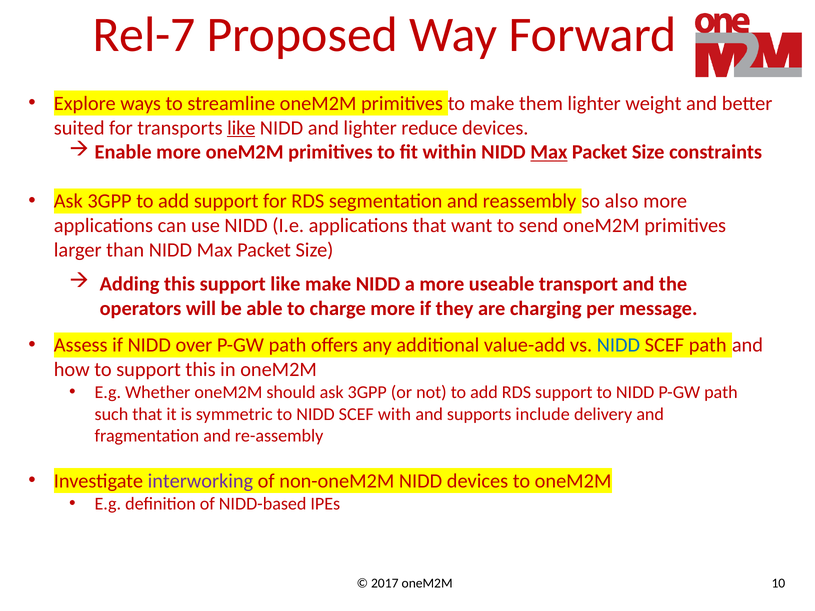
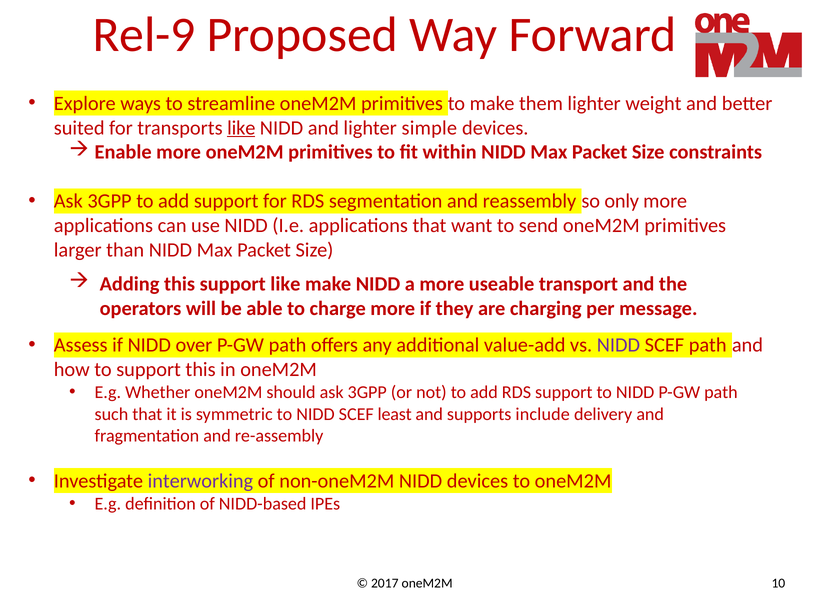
Rel-7: Rel-7 -> Rel-9
reduce: reduce -> simple
Max at (549, 152) underline: present -> none
also: also -> only
NIDD at (618, 345) colour: blue -> purple
with: with -> least
